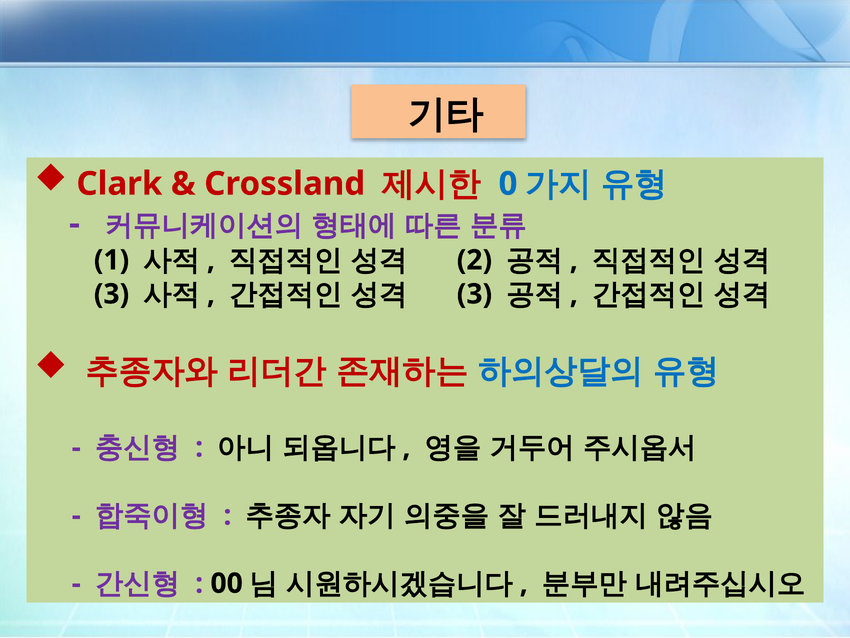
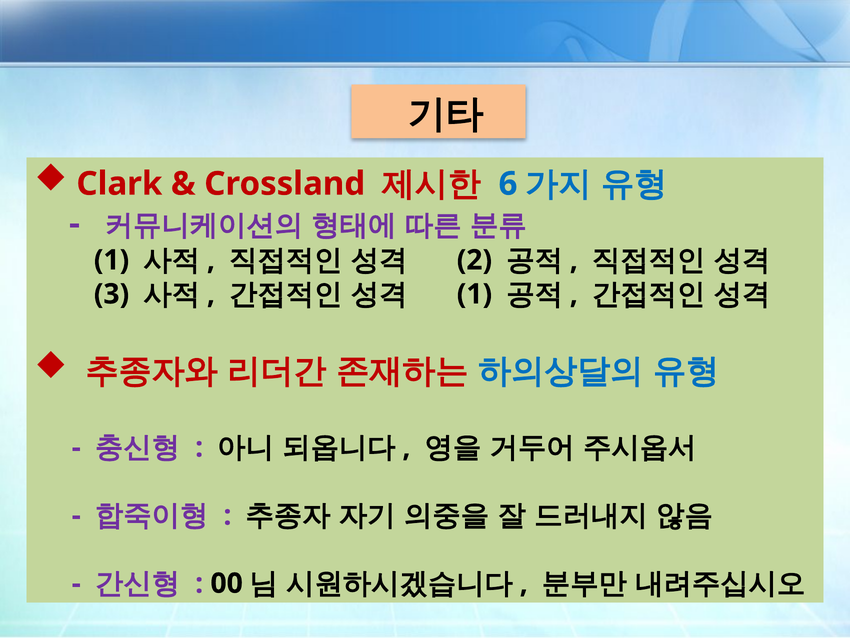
0: 0 -> 6
3 at (474, 294): 3 -> 1
